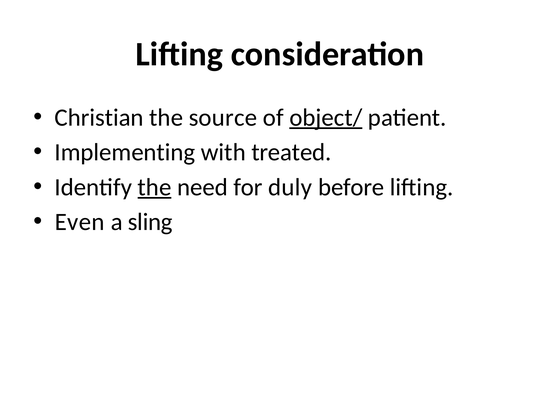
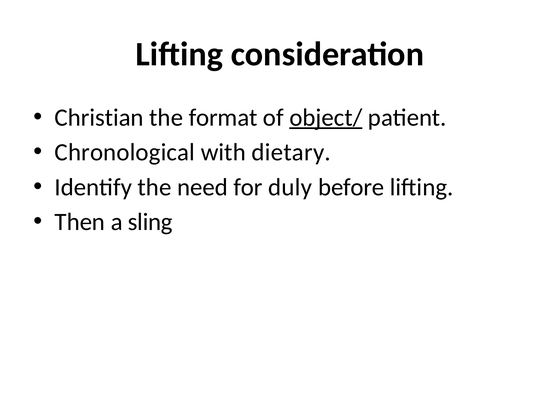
source: source -> format
Implementing: Implementing -> Chronological
treated: treated -> dietary
the at (154, 187) underline: present -> none
Even: Even -> Then
